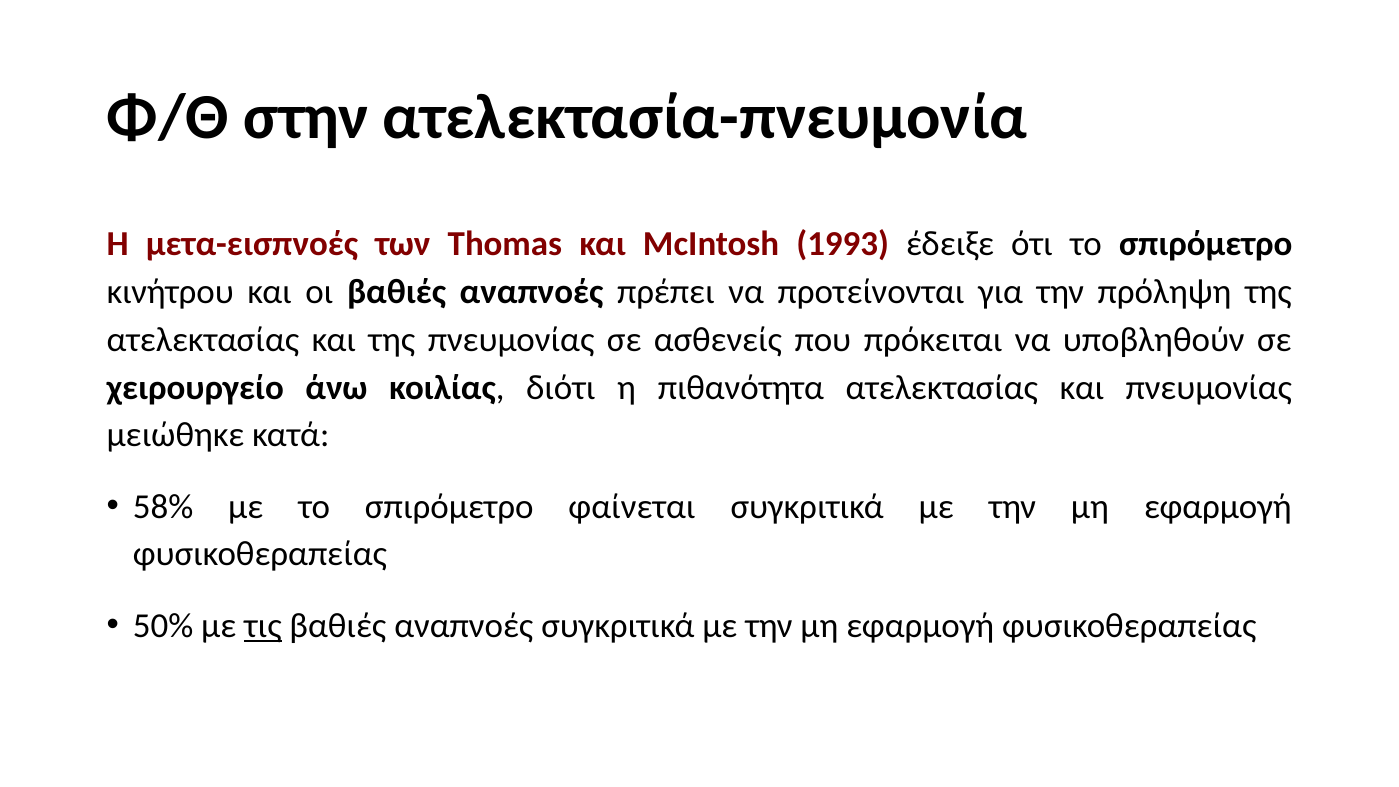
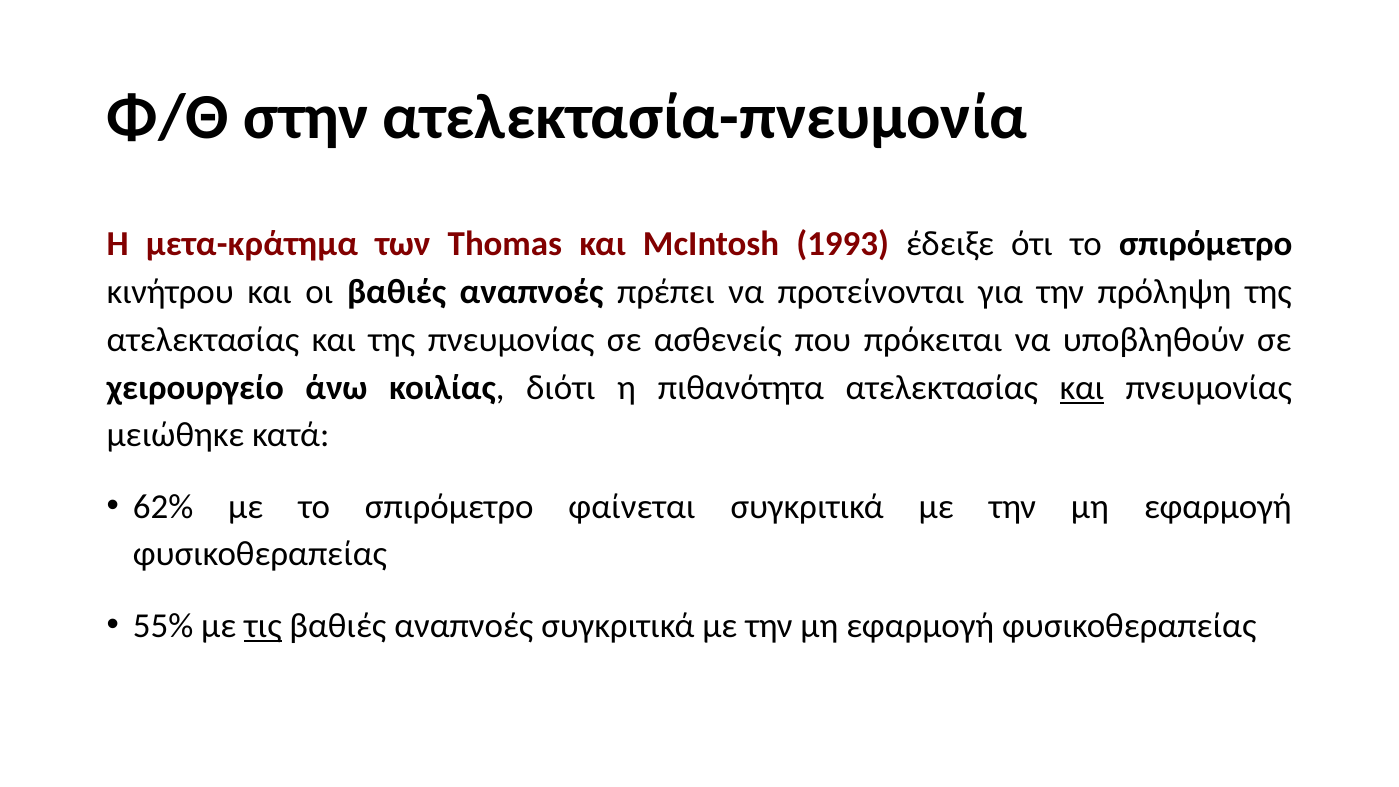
μετα-εισπνοές: μετα-εισπνοές -> μετα-κράτημα
και at (1082, 388) underline: none -> present
58%: 58% -> 62%
50%: 50% -> 55%
